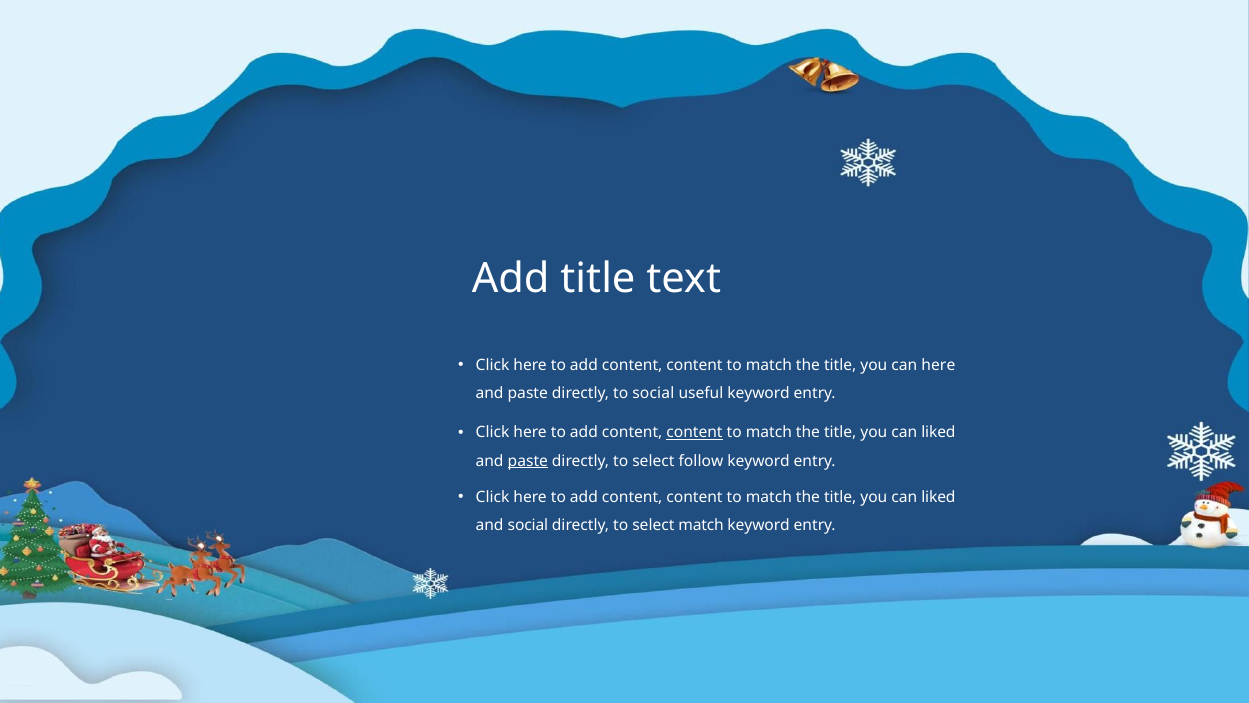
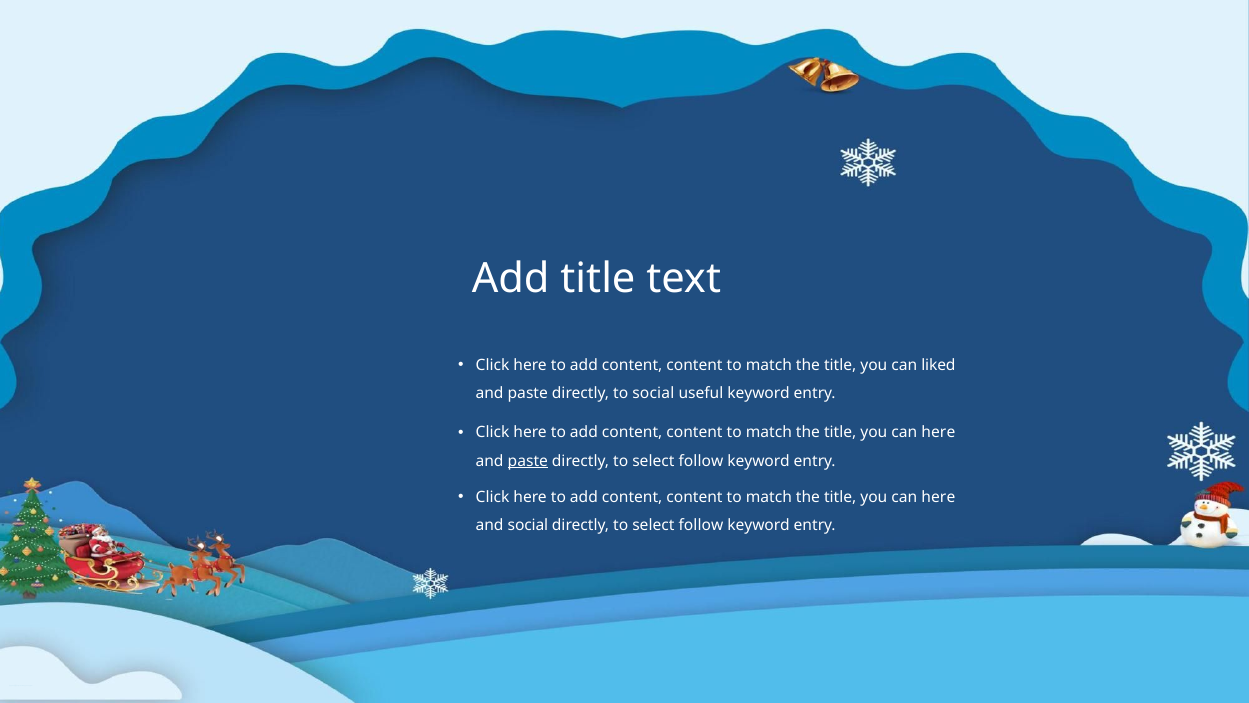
can here: here -> liked
content at (694, 433) underline: present -> none
liked at (938, 433): liked -> here
liked at (938, 497): liked -> here
match at (701, 525): match -> follow
